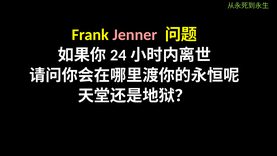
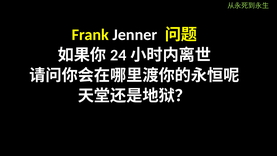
Jenner colour: pink -> white
